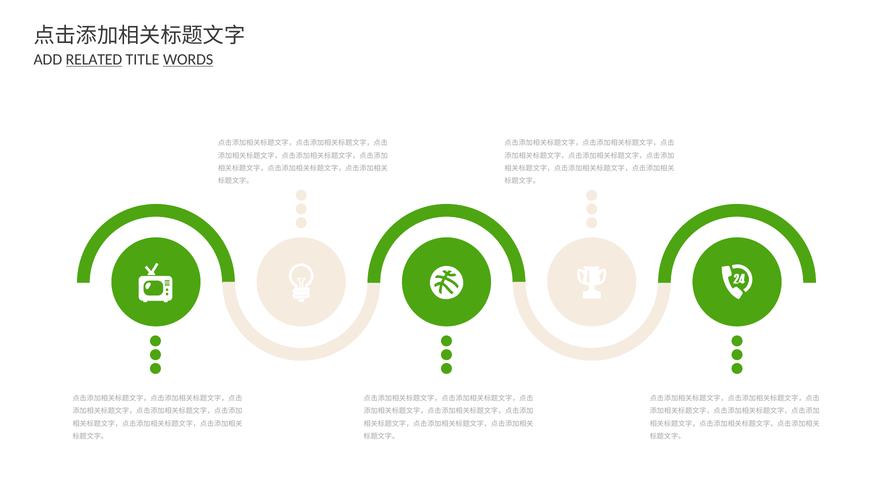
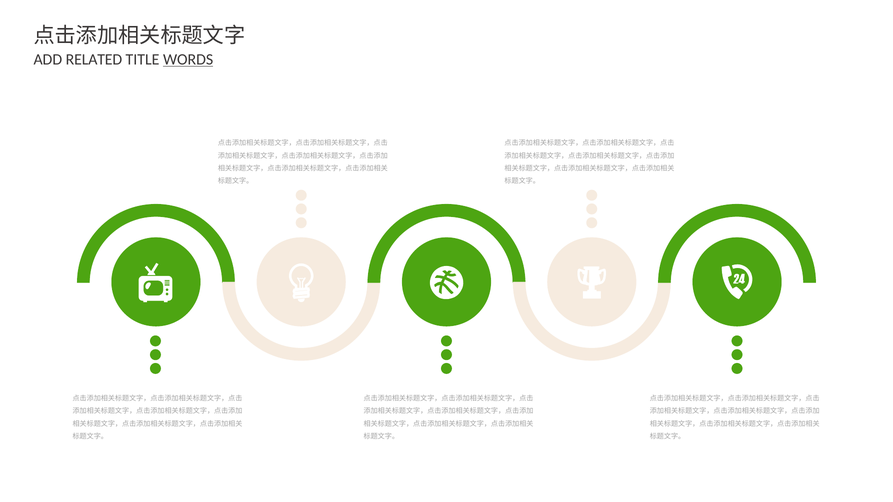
RELATED underline: present -> none
